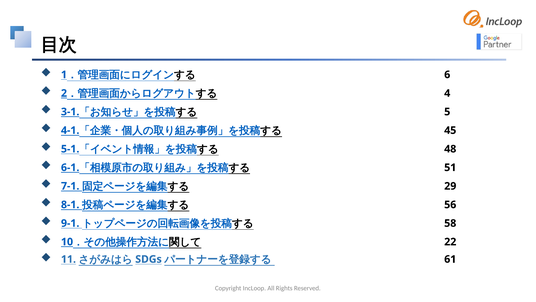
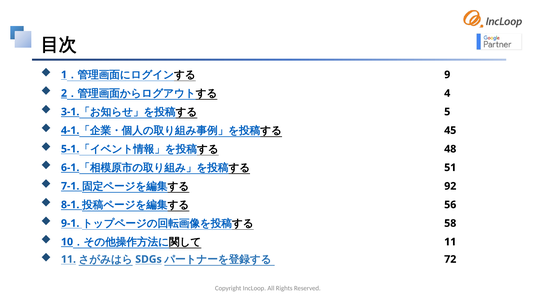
6: 6 -> 9
29: 29 -> 92
22 at (450, 241): 22 -> 11
61: 61 -> 72
